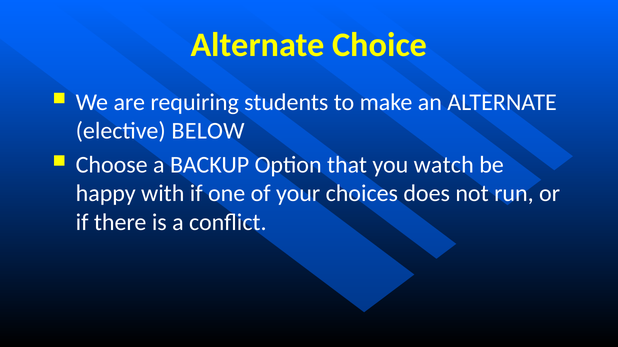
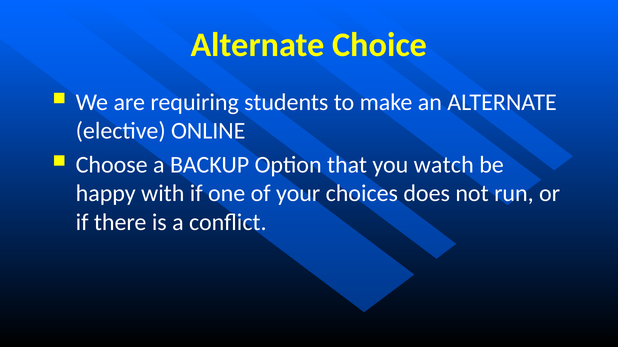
BELOW: BELOW -> ONLINE
